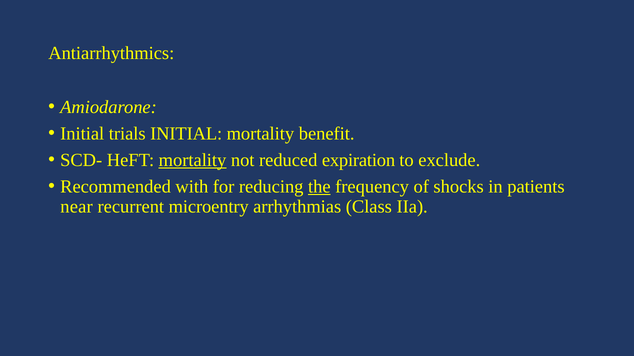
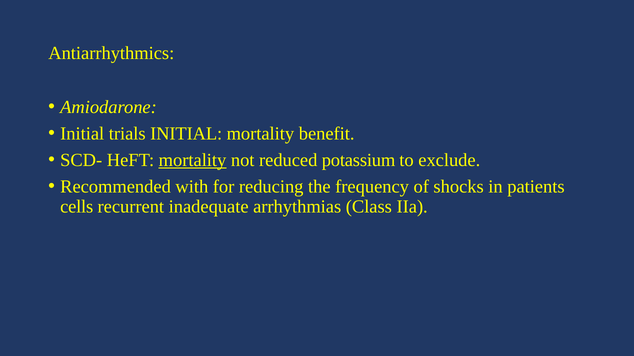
expiration: expiration -> potassium
the underline: present -> none
near: near -> cells
microentry: microentry -> inadequate
